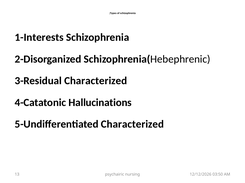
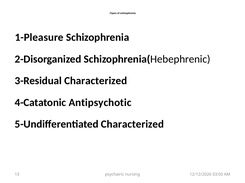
1-Interests: 1-Interests -> 1-Pleasure
Hallucinations: Hallucinations -> Antipsychotic
